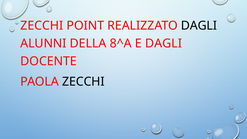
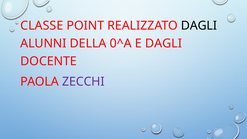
ZECCHI at (42, 26): ZECCHI -> CLASSE
8^A: 8^A -> 0^A
ZECCHI at (83, 82) colour: black -> purple
